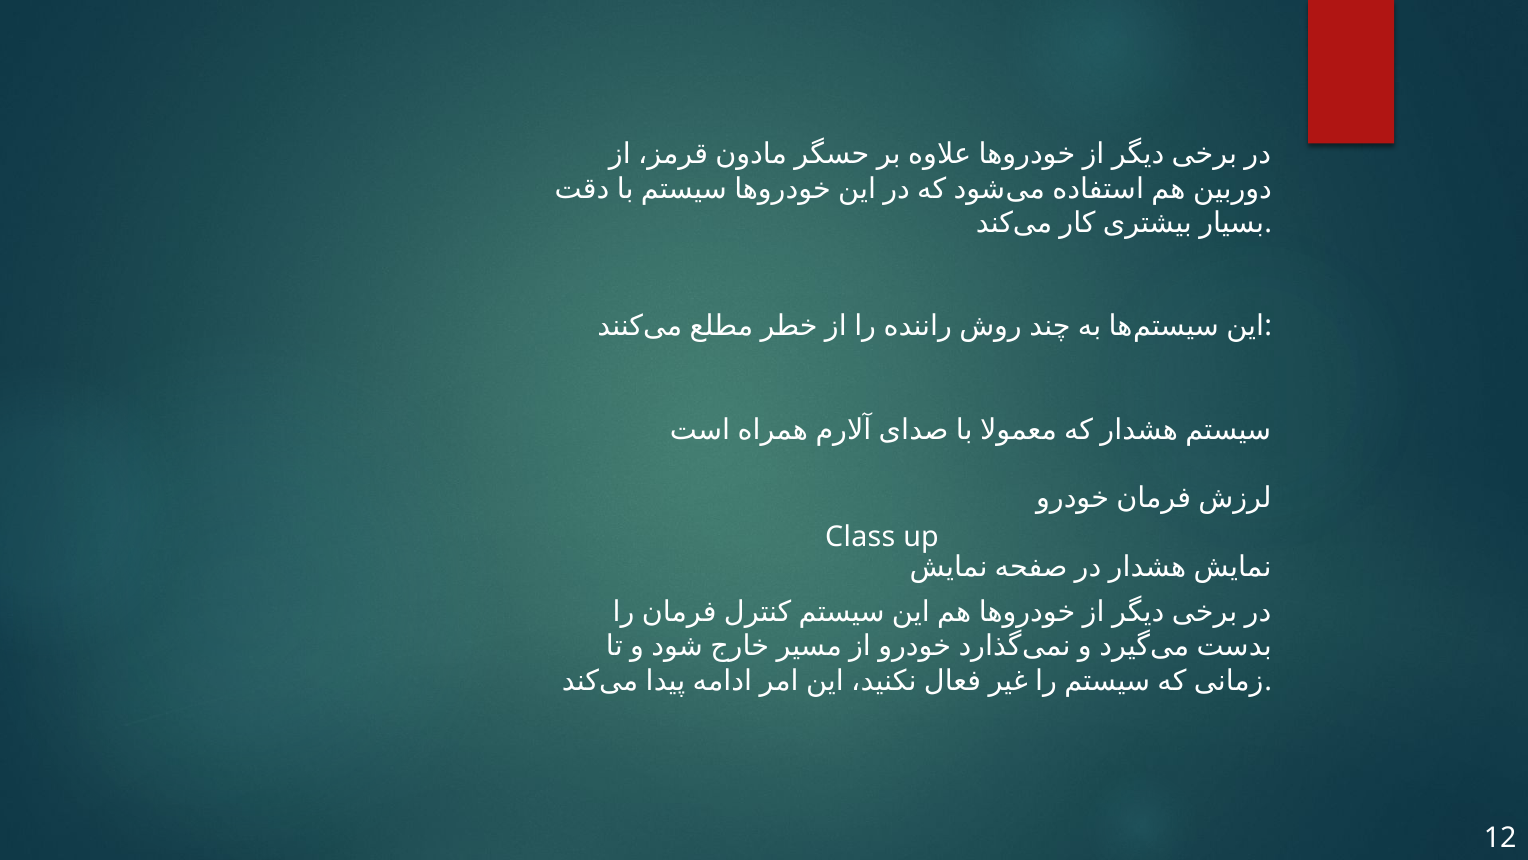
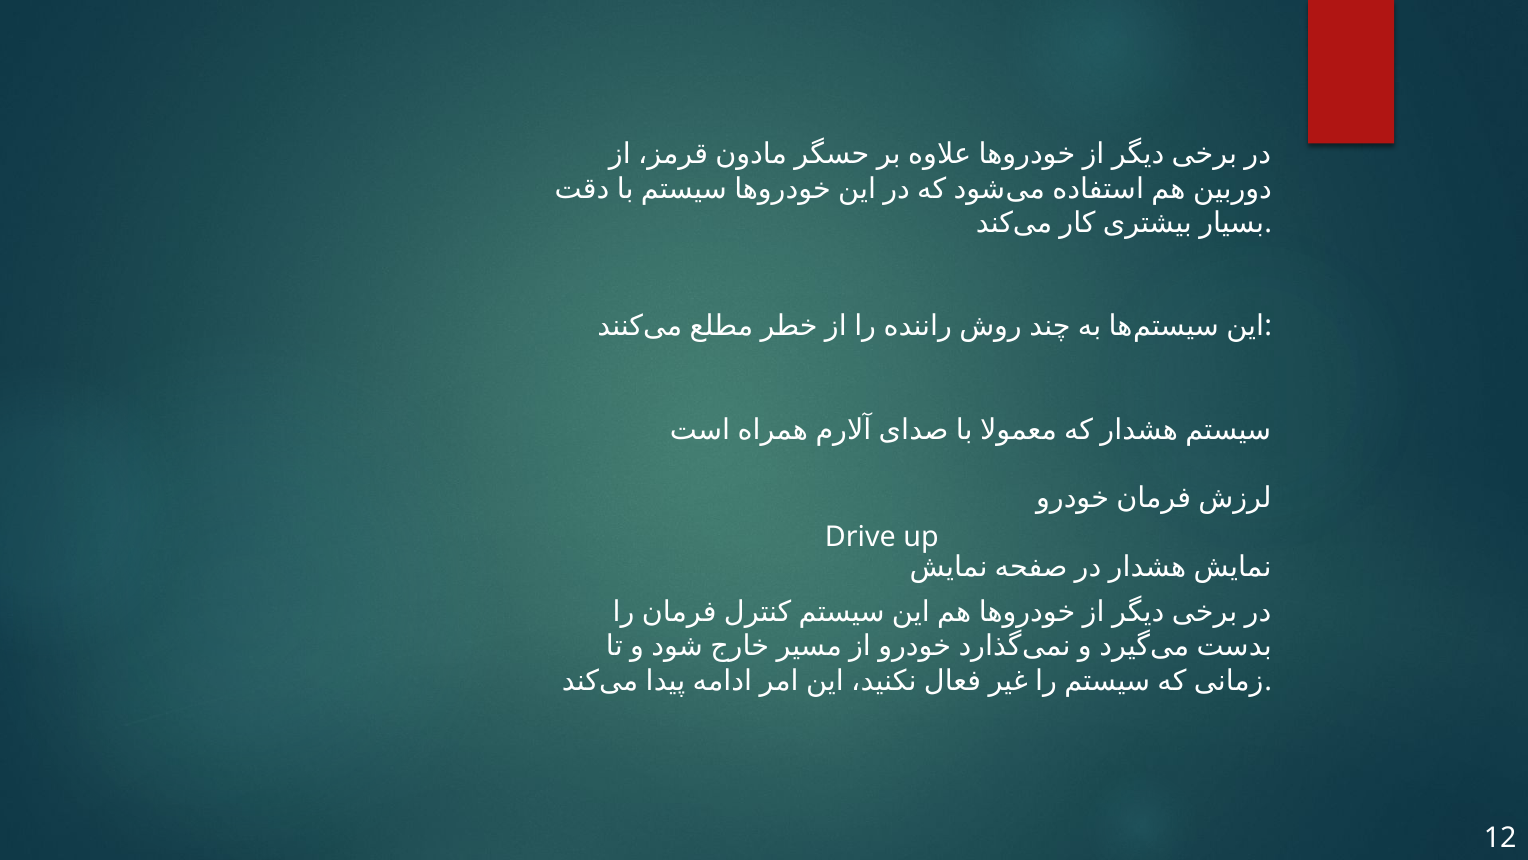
Class: Class -> Drive
